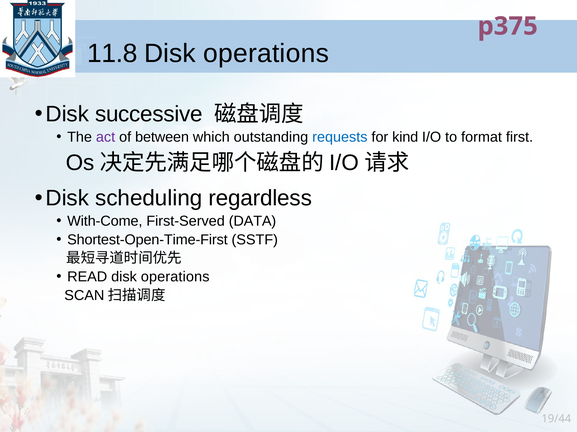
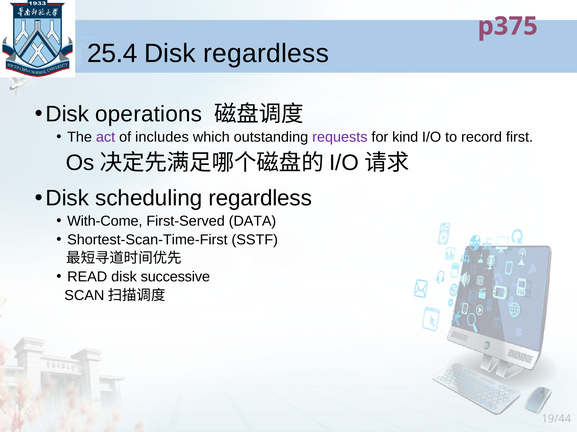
11.8: 11.8 -> 25.4
operations at (266, 54): operations -> regardless
successive: successive -> operations
between: between -> includes
requests colour: blue -> purple
format: format -> record
Shortest-Open-Time-First: Shortest-Open-Time-First -> Shortest-Scan-Time-First
operations at (175, 277): operations -> successive
